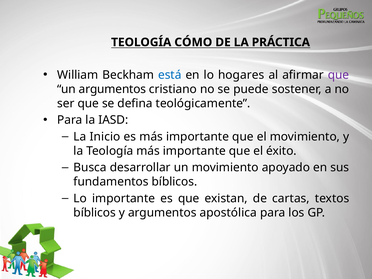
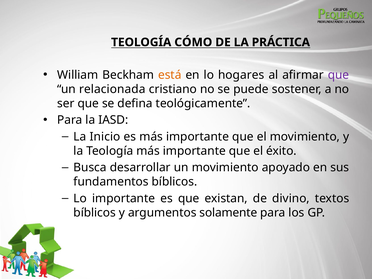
está colour: blue -> orange
un argumentos: argumentos -> relacionada
cartas: cartas -> divino
apostólica: apostólica -> solamente
